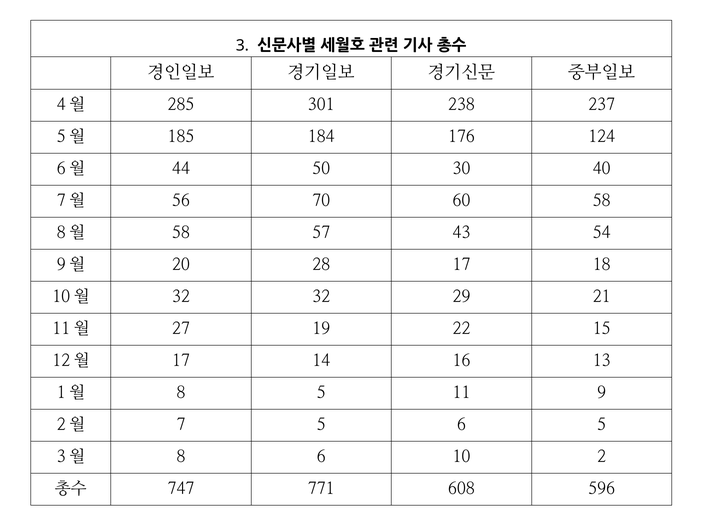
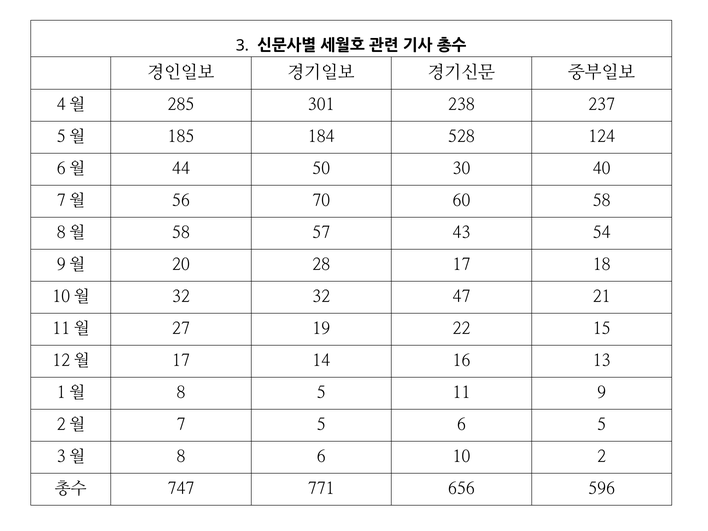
176: 176 -> 528
29: 29 -> 47
608: 608 -> 656
